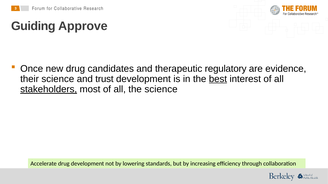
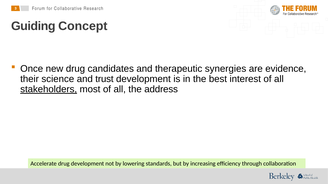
Approve: Approve -> Concept
regulatory: regulatory -> synergies
best underline: present -> none
the science: science -> address
